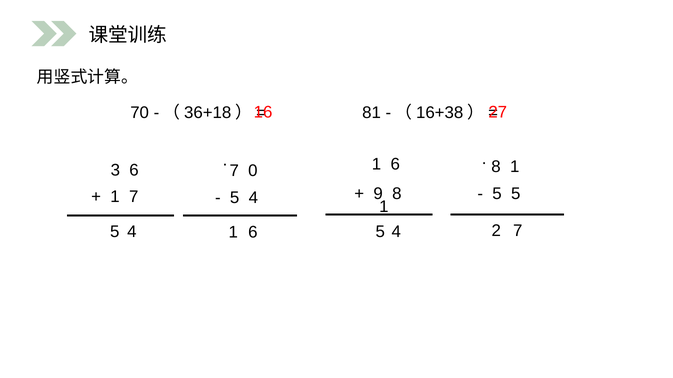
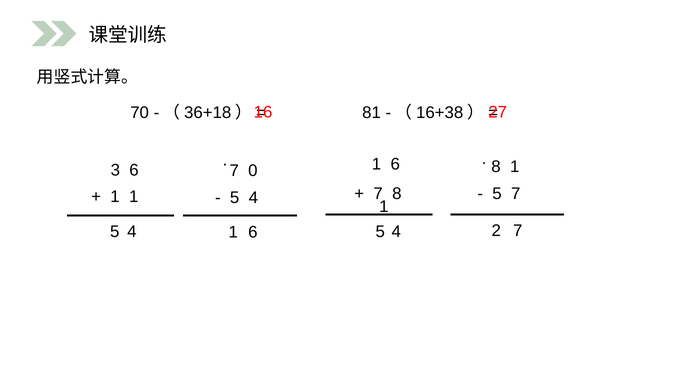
5 at (516, 194): 5 -> 7
9 at (378, 194): 9 -> 7
1 7: 7 -> 1
